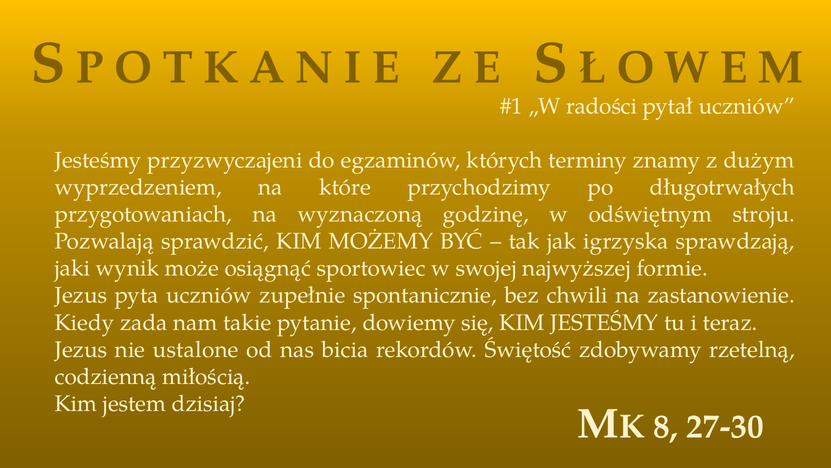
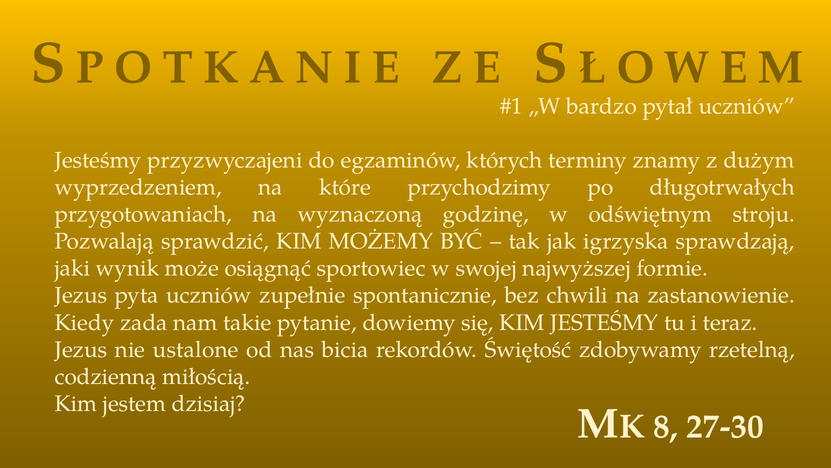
radości: radości -> bardzo
